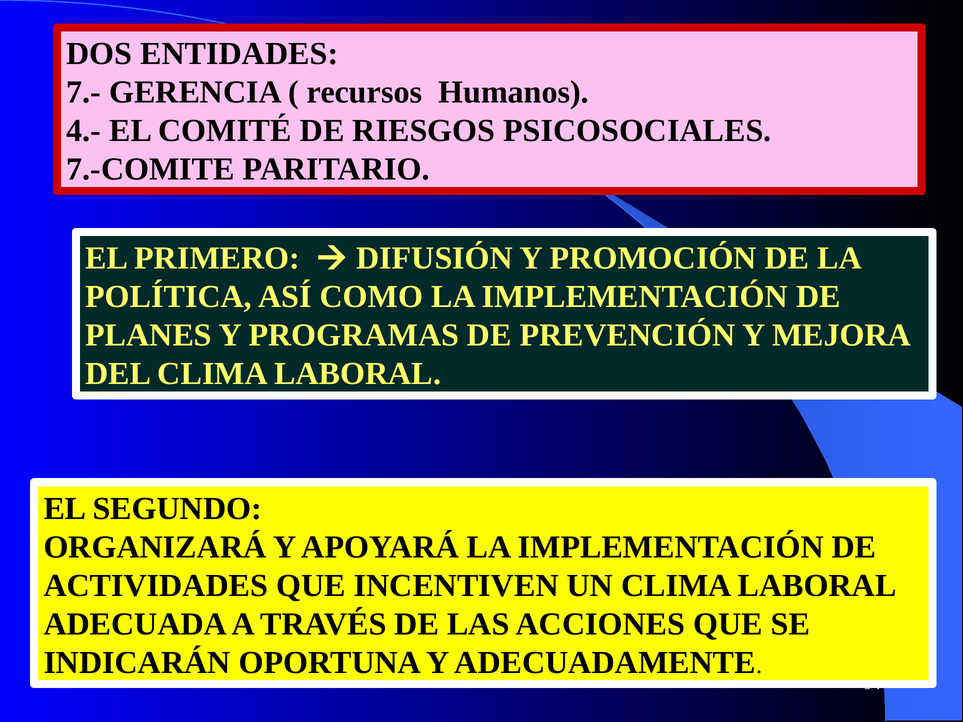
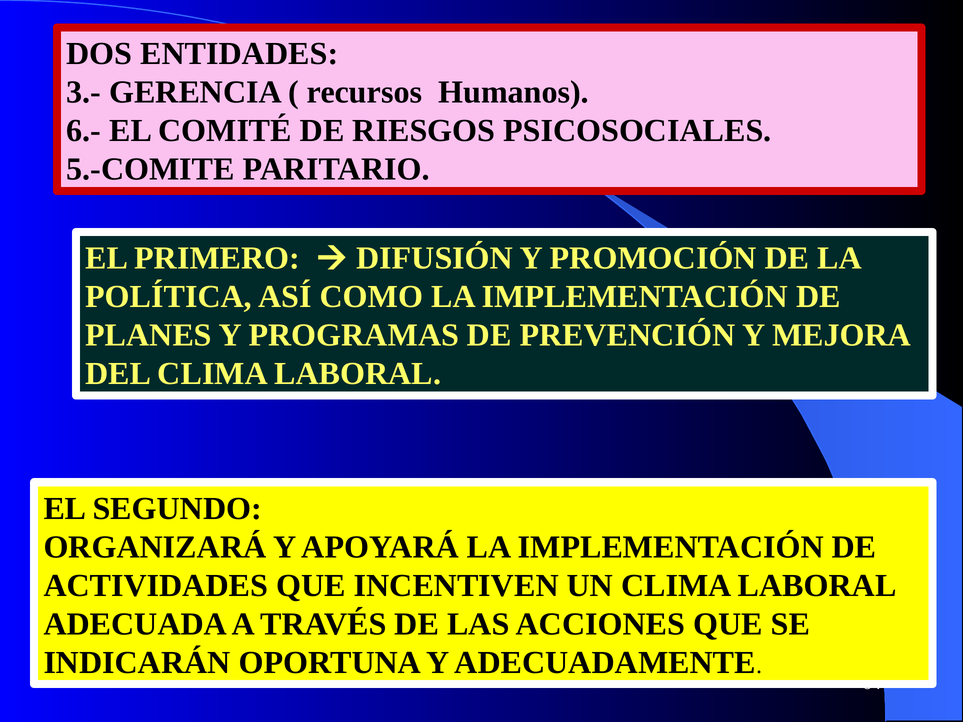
7.-: 7.- -> 3.-
4.-: 4.- -> 6.-
7.-COMITE: 7.-COMITE -> 5.-COMITE
